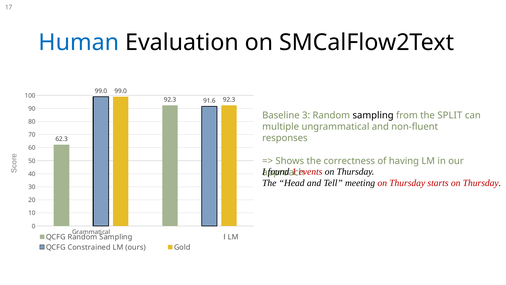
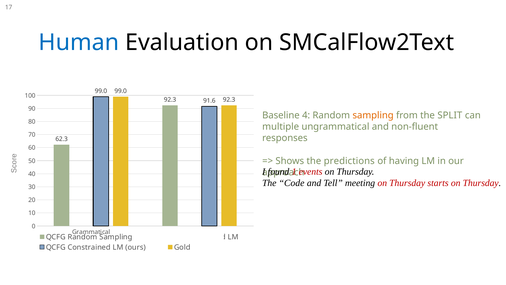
3: 3 -> 4
sampling at (373, 115) colour: black -> orange
correctness: correctness -> predictions
Head: Head -> Code
